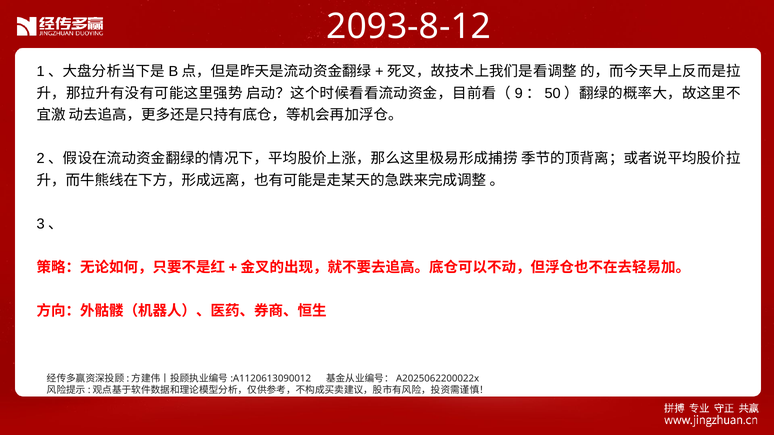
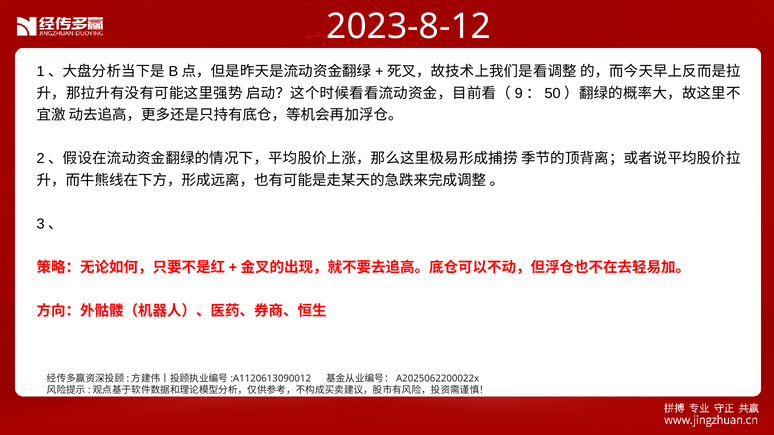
2093-8-12: 2093-8-12 -> 2023-8-12
